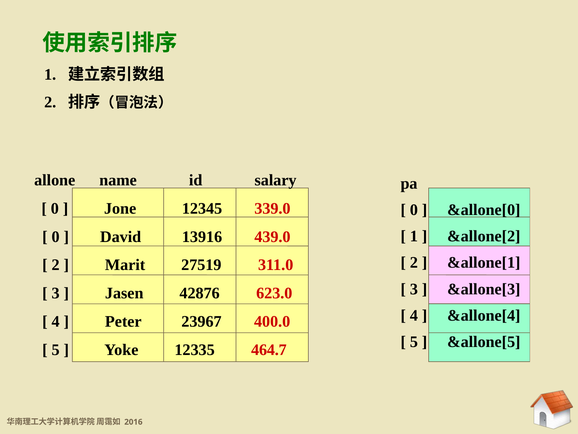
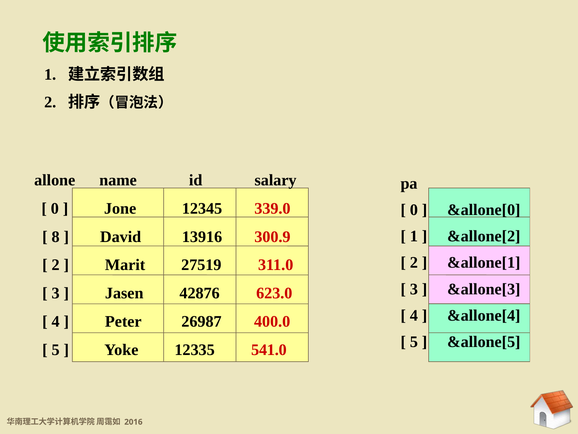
0 at (56, 236): 0 -> 8
439.0: 439.0 -> 300.9
23967: 23967 -> 26987
464.7: 464.7 -> 541.0
